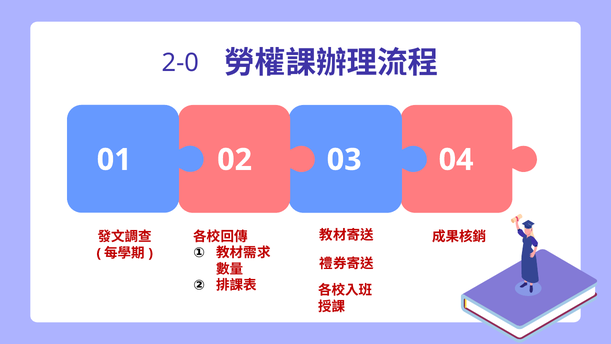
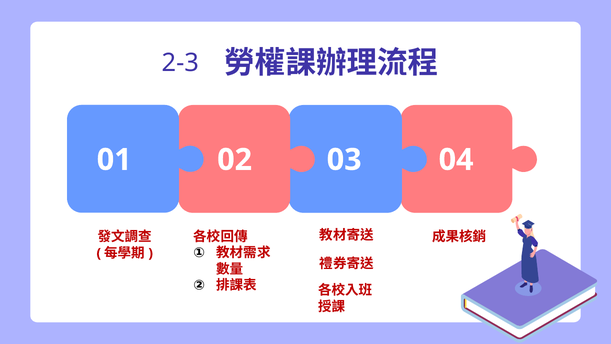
2-0: 2-0 -> 2-3
